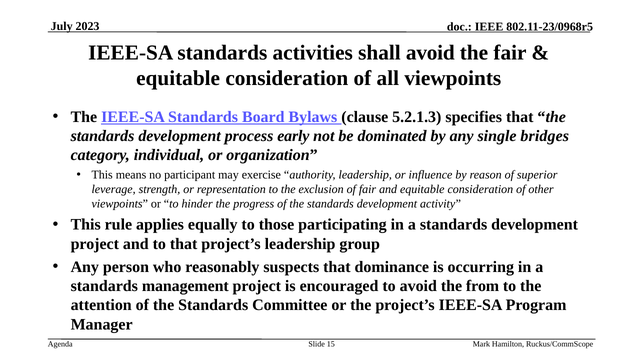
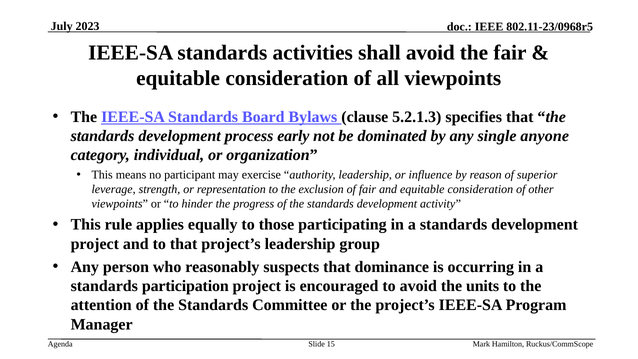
bridges: bridges -> anyone
management: management -> participation
from: from -> units
